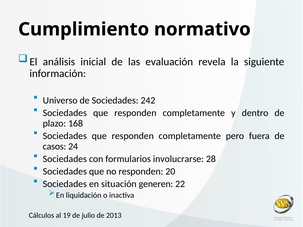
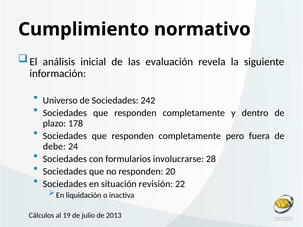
168: 168 -> 178
casos: casos -> debe
generen: generen -> revisión
